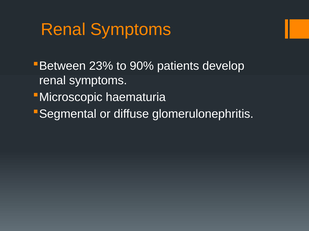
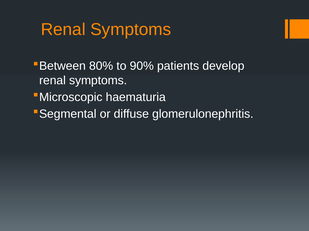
23%: 23% -> 80%
